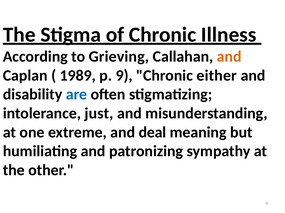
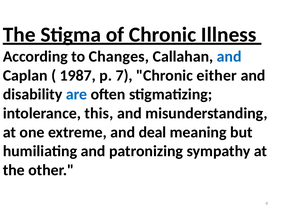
Grieving: Grieving -> Changes
and at (229, 57) colour: orange -> blue
1989: 1989 -> 1987
9: 9 -> 7
just: just -> this
